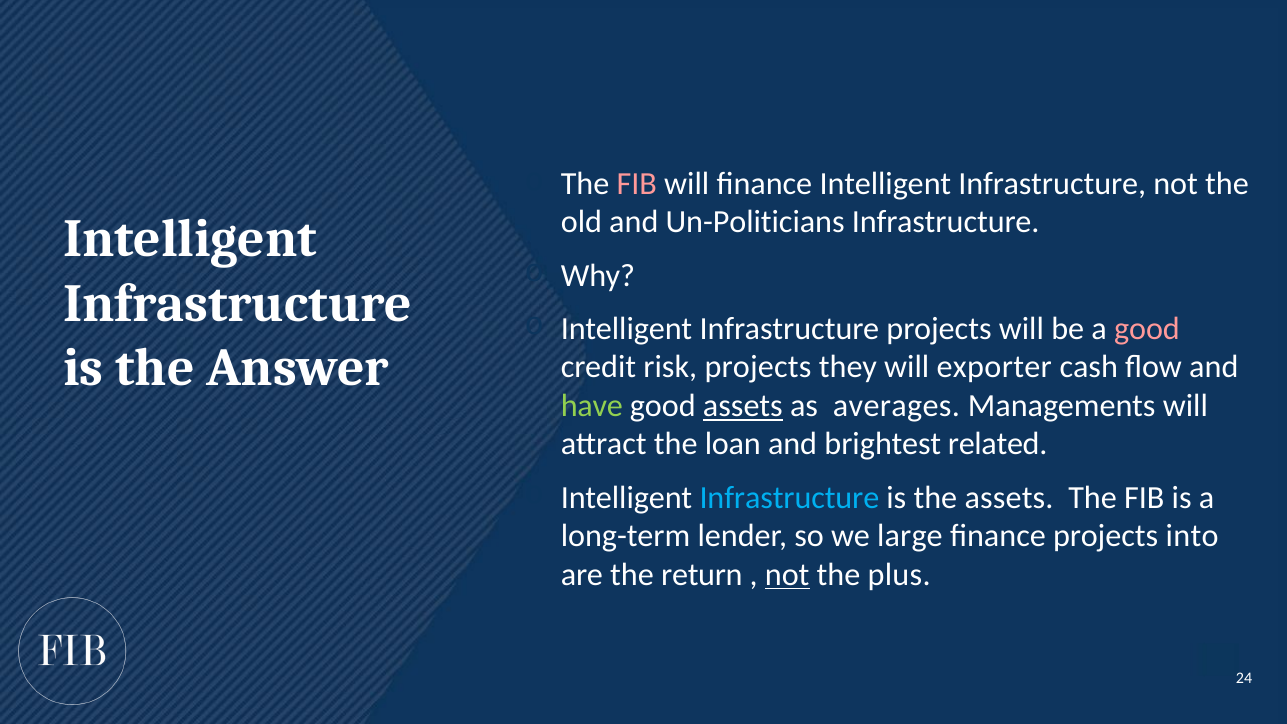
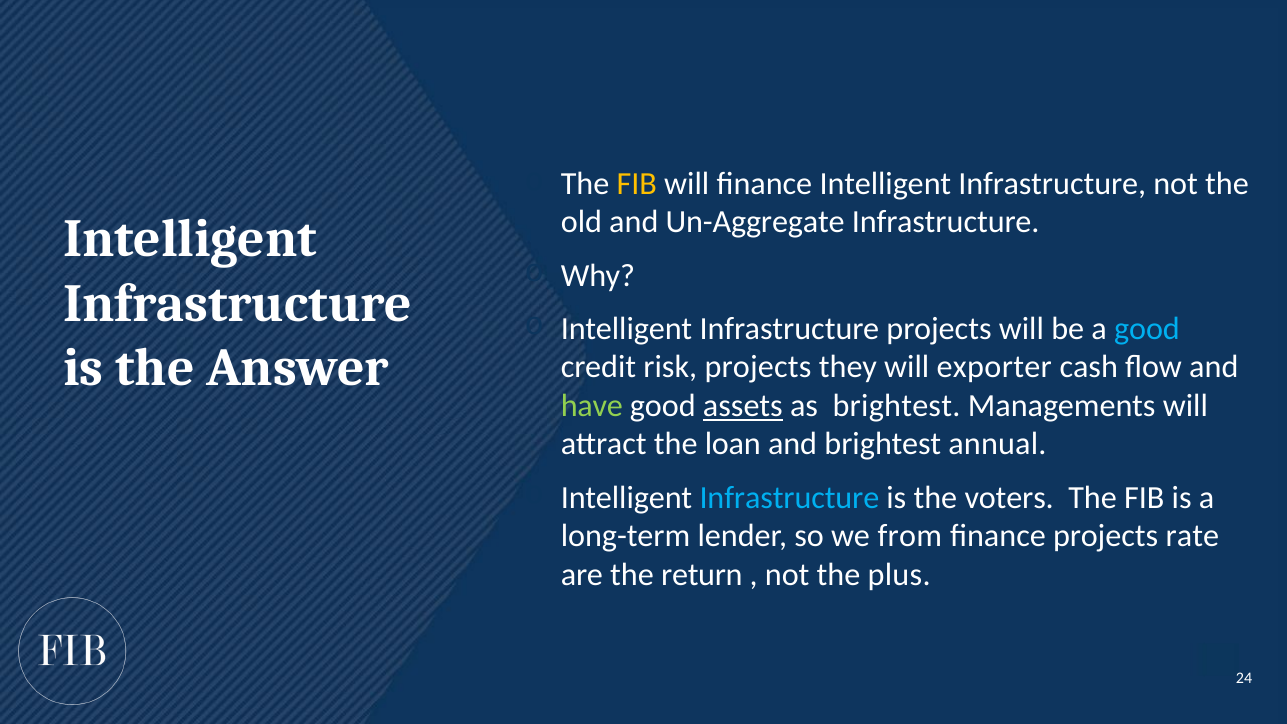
FIB at (637, 184) colour: pink -> yellow
Un-Politicians: Un-Politicians -> Un-Aggregate
good at (1147, 328) colour: pink -> light blue
as averages: averages -> brightest
related: related -> annual
the assets: assets -> voters
large: large -> from
into: into -> rate
not at (787, 575) underline: present -> none
